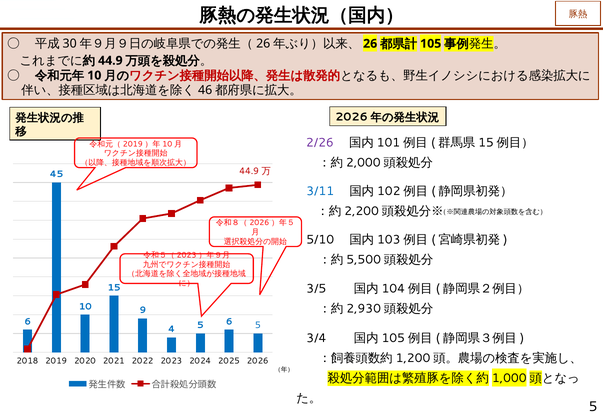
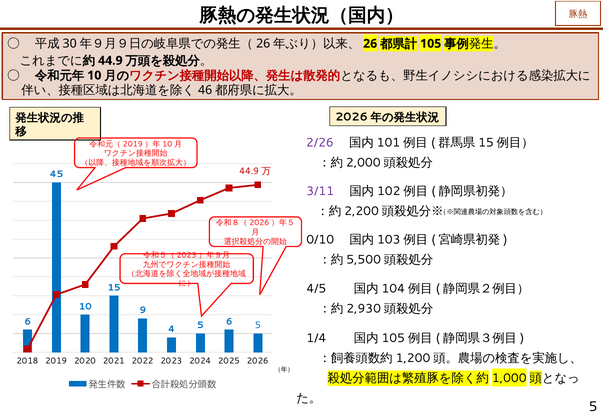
3/11 colour: blue -> purple
5/10: 5/10 -> 0/10
3/5: 3/5 -> 4/5
3/4: 3/4 -> 1/4
